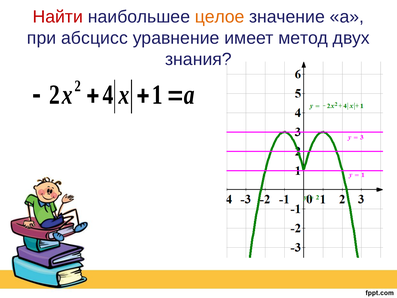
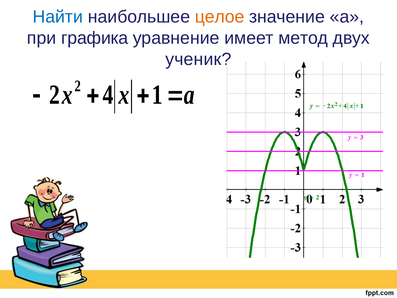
Найти colour: red -> blue
абсцисс: абсцисс -> графика
знания: знания -> ученик
